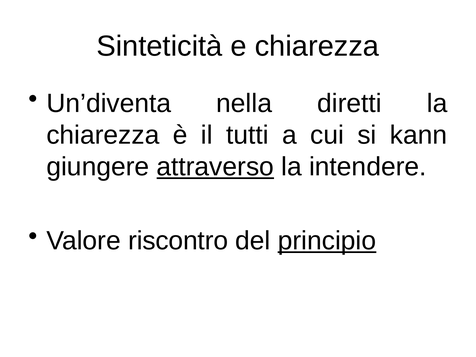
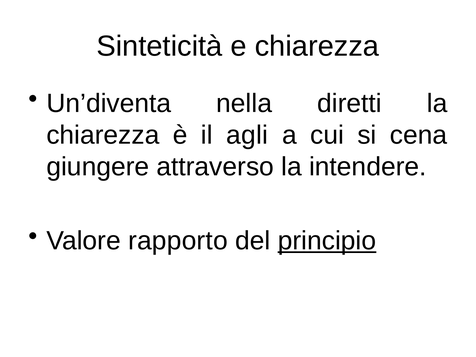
tutti: tutti -> agli
kann: kann -> cena
attraverso underline: present -> none
riscontro: riscontro -> rapporto
